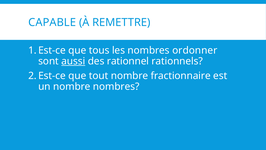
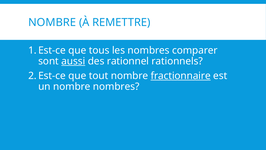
CAPABLE at (52, 22): CAPABLE -> NOMBRE
ordonner: ordonner -> comparer
fractionnaire underline: none -> present
